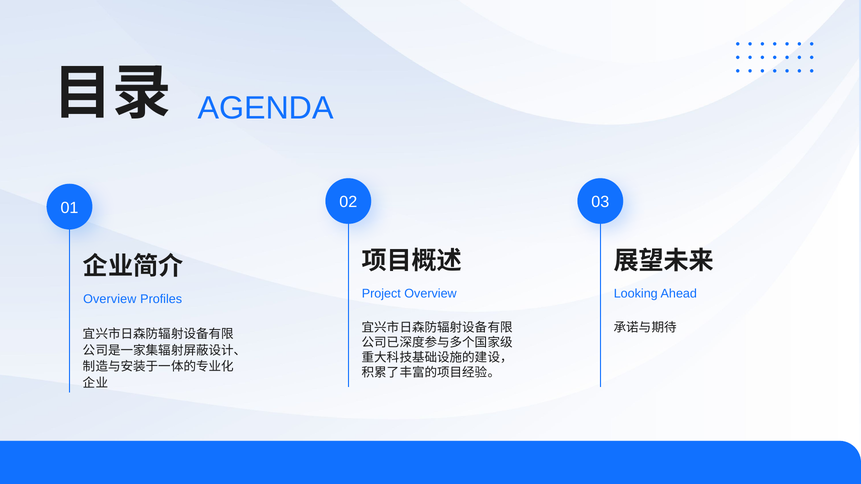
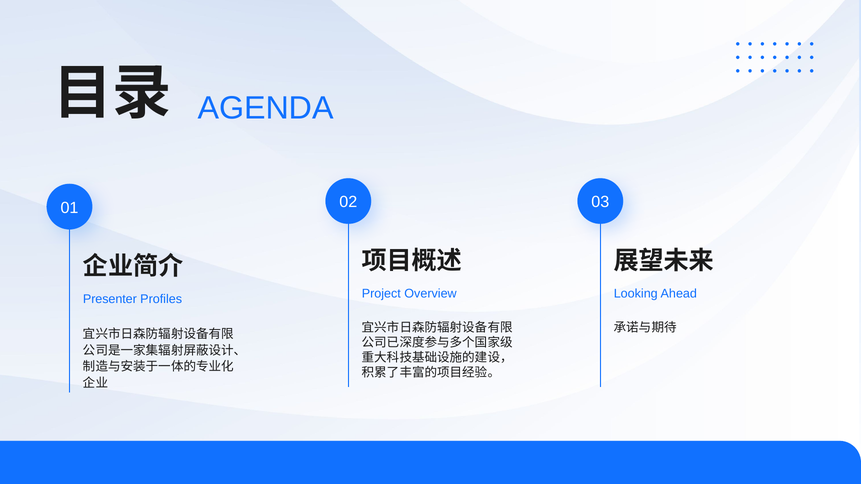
Overview at (110, 299): Overview -> Presenter
